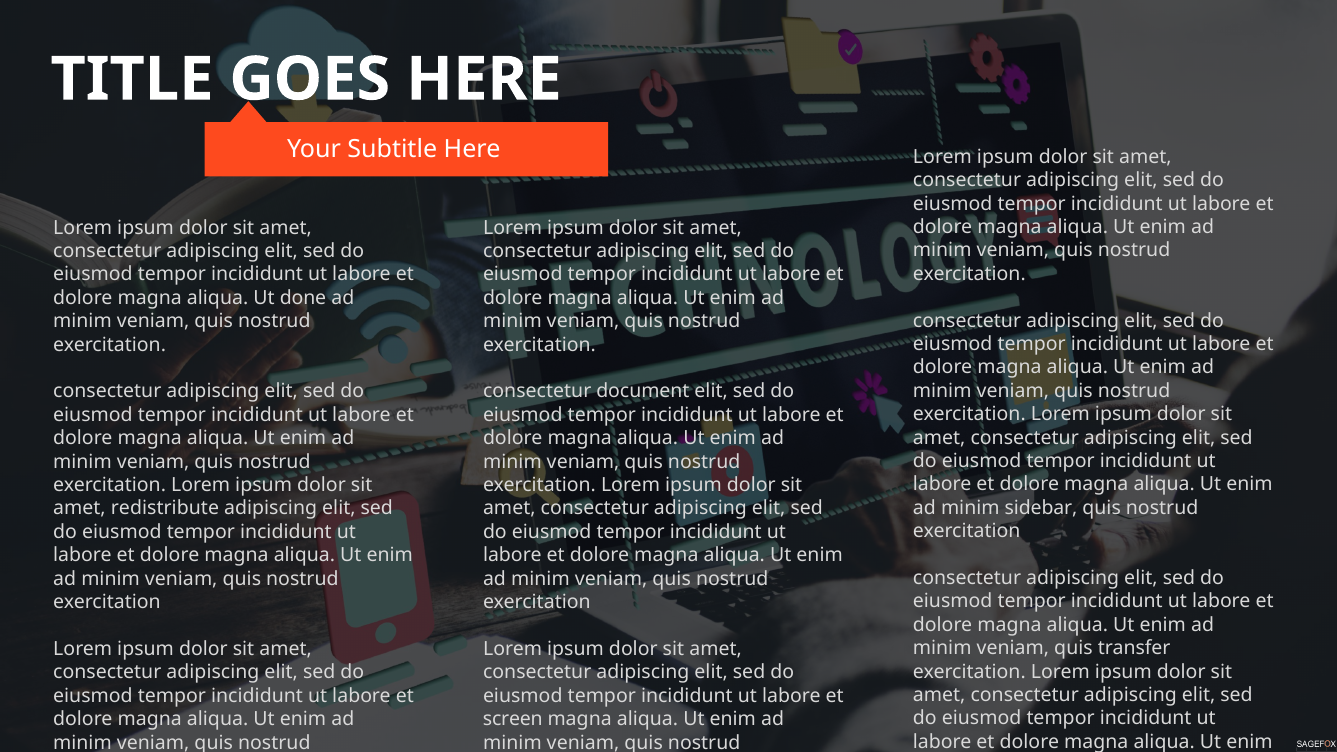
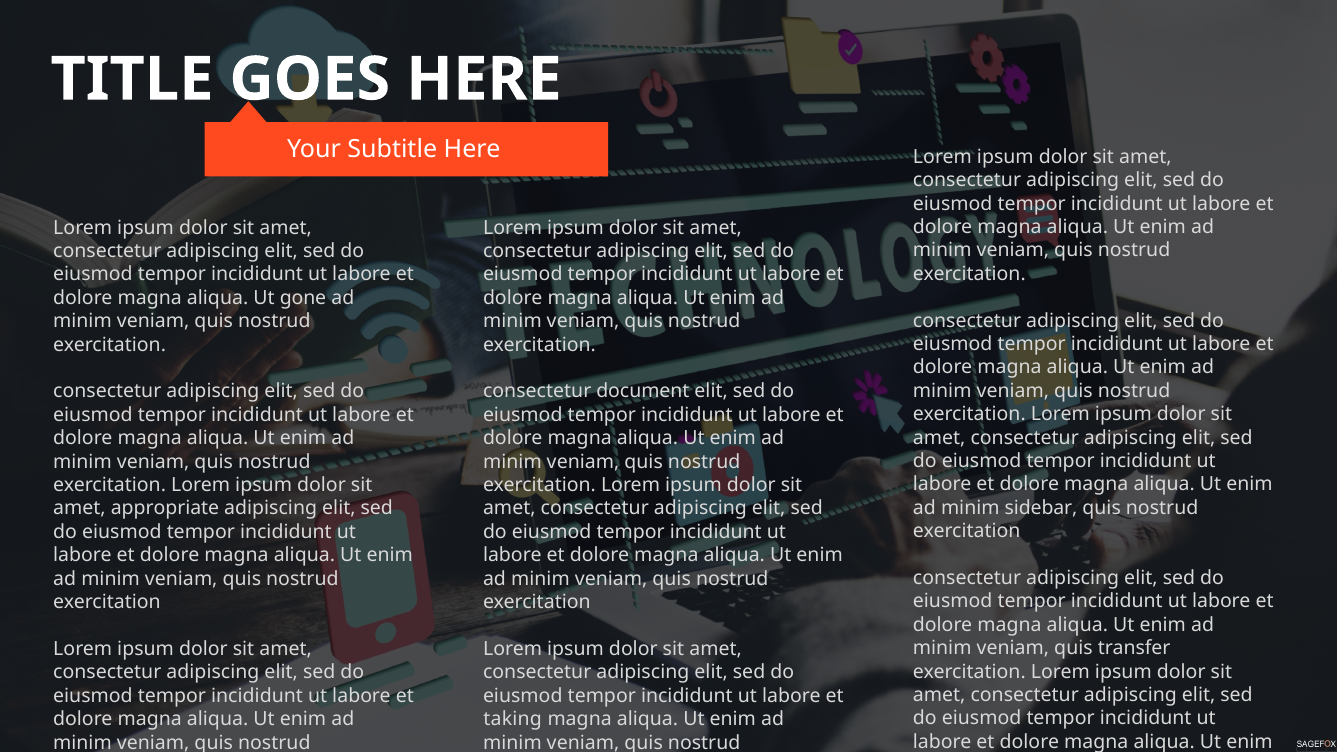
done: done -> gone
redistribute: redistribute -> appropriate
screen: screen -> taking
